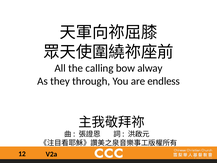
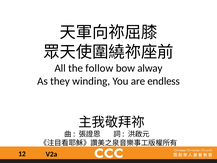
calling: calling -> follow
through: through -> winding
